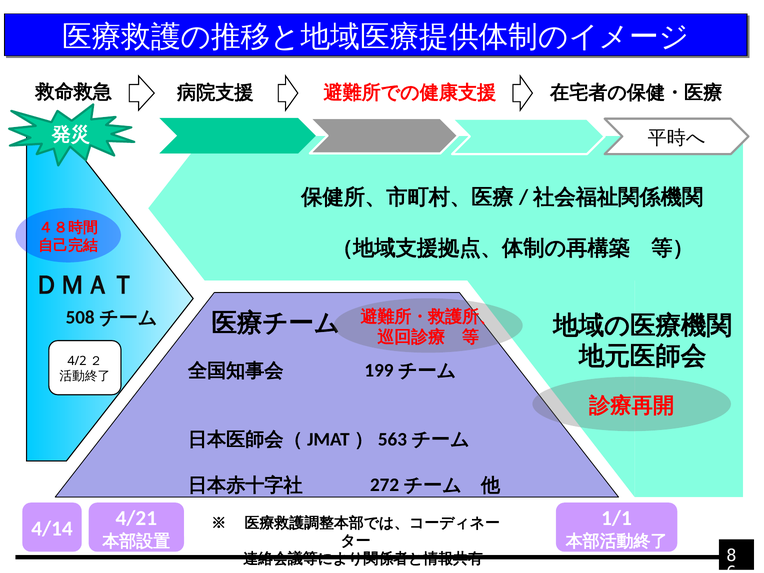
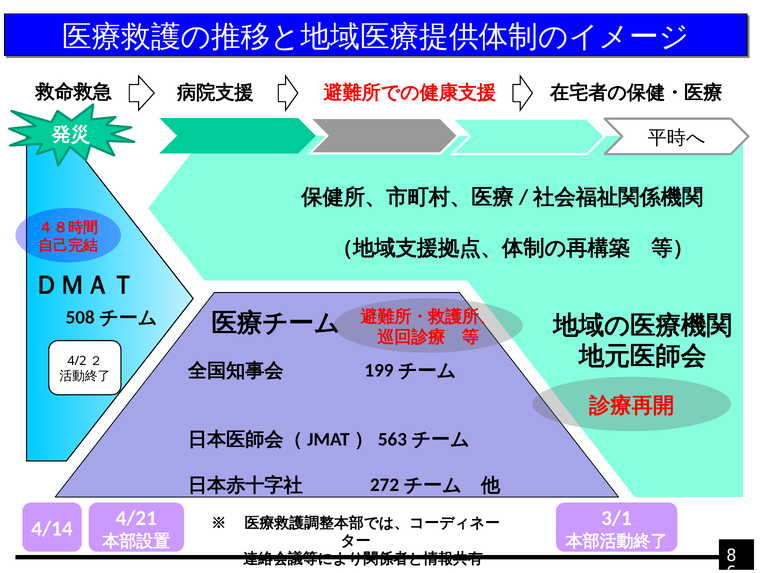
1/1: 1/1 -> 3/1
